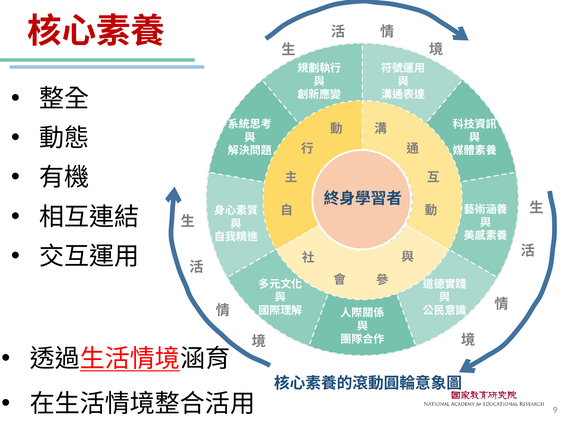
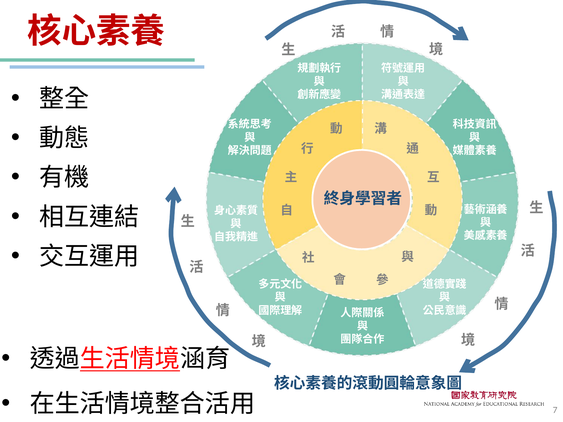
9: 9 -> 7
